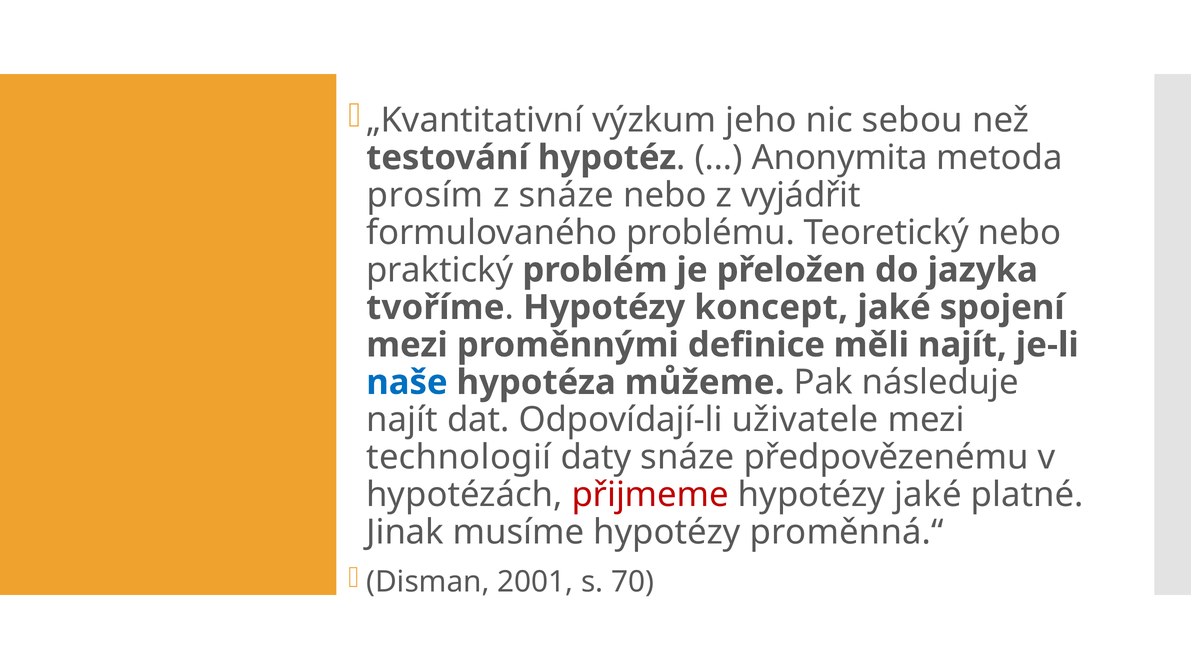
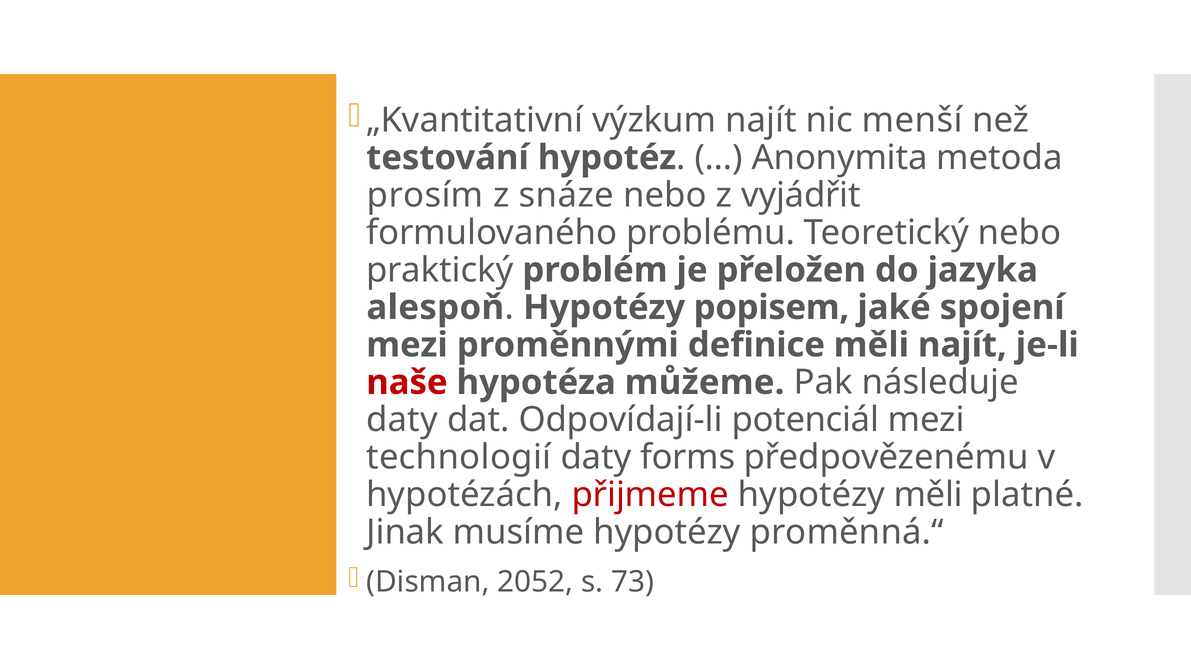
výzkum jeho: jeho -> najít
sebou: sebou -> menší
tvoříme: tvoříme -> alespoň
koncept: koncept -> popisem
naše colour: blue -> red
najít at (402, 420): najít -> daty
uživatele: uživatele -> potenciál
daty snáze: snáze -> forms
hypotézy jaké: jaké -> měli
2001: 2001 -> 2052
70: 70 -> 73
